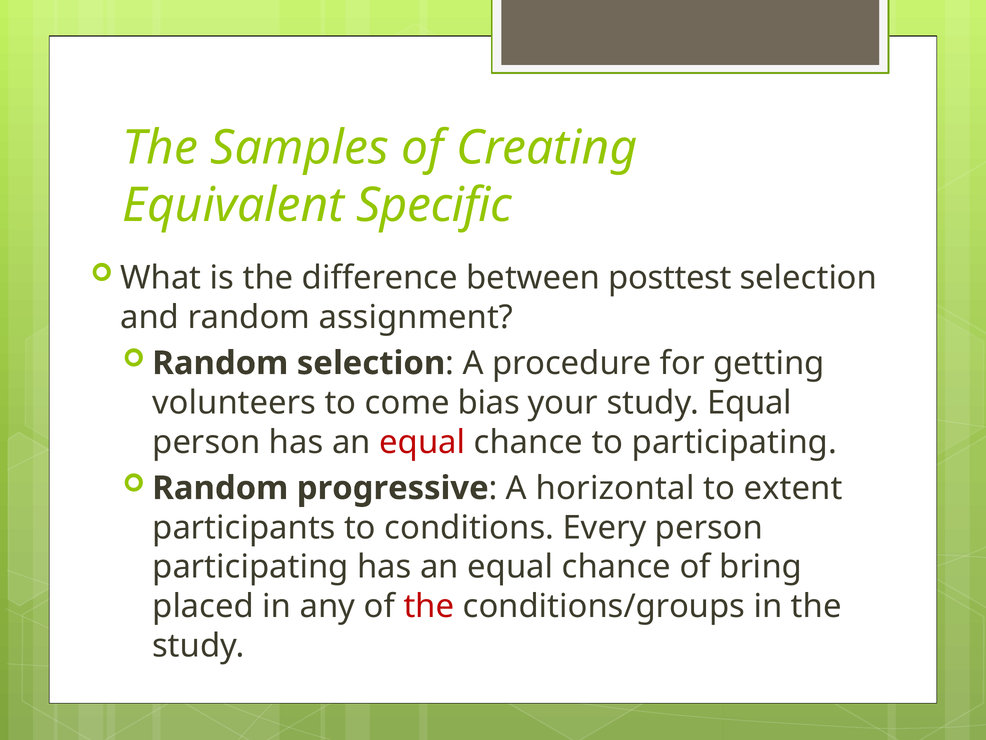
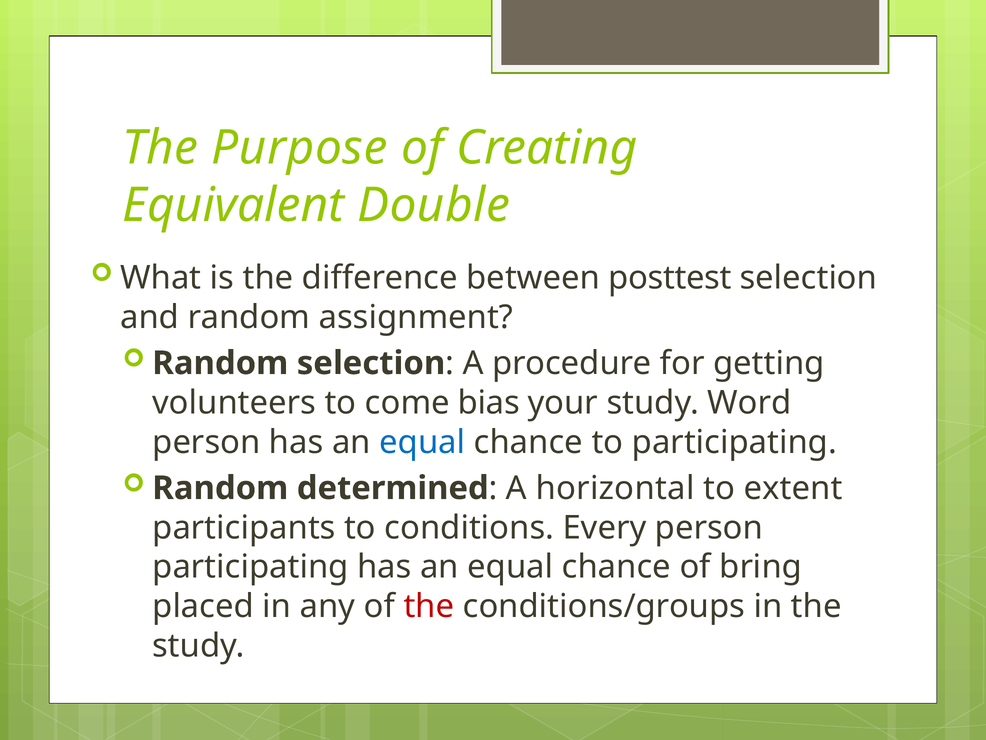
Samples: Samples -> Purpose
Specific: Specific -> Double
study Equal: Equal -> Word
equal at (422, 442) colour: red -> blue
progressive: progressive -> determined
